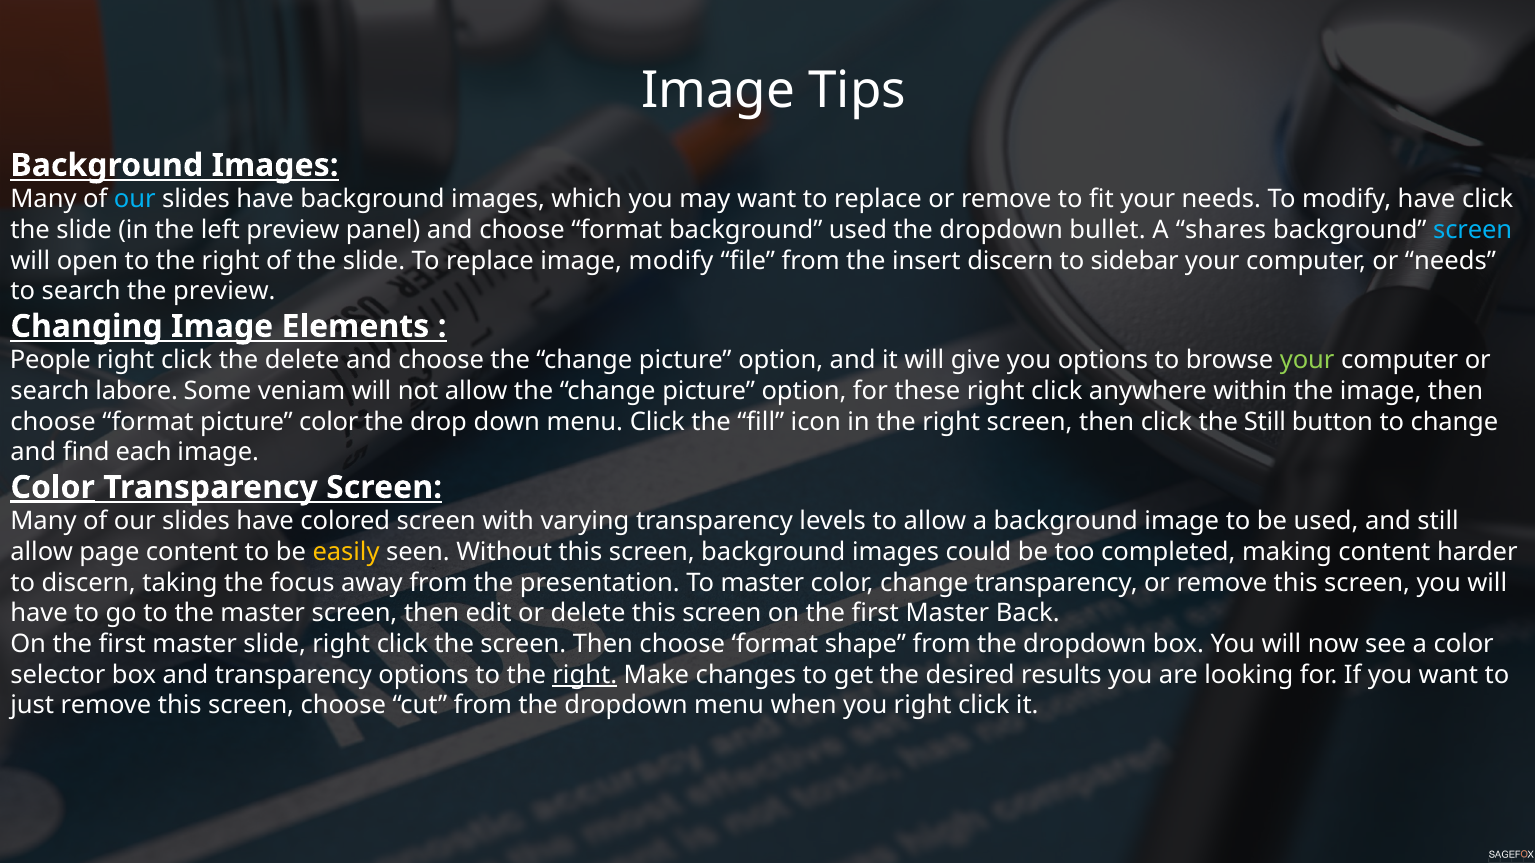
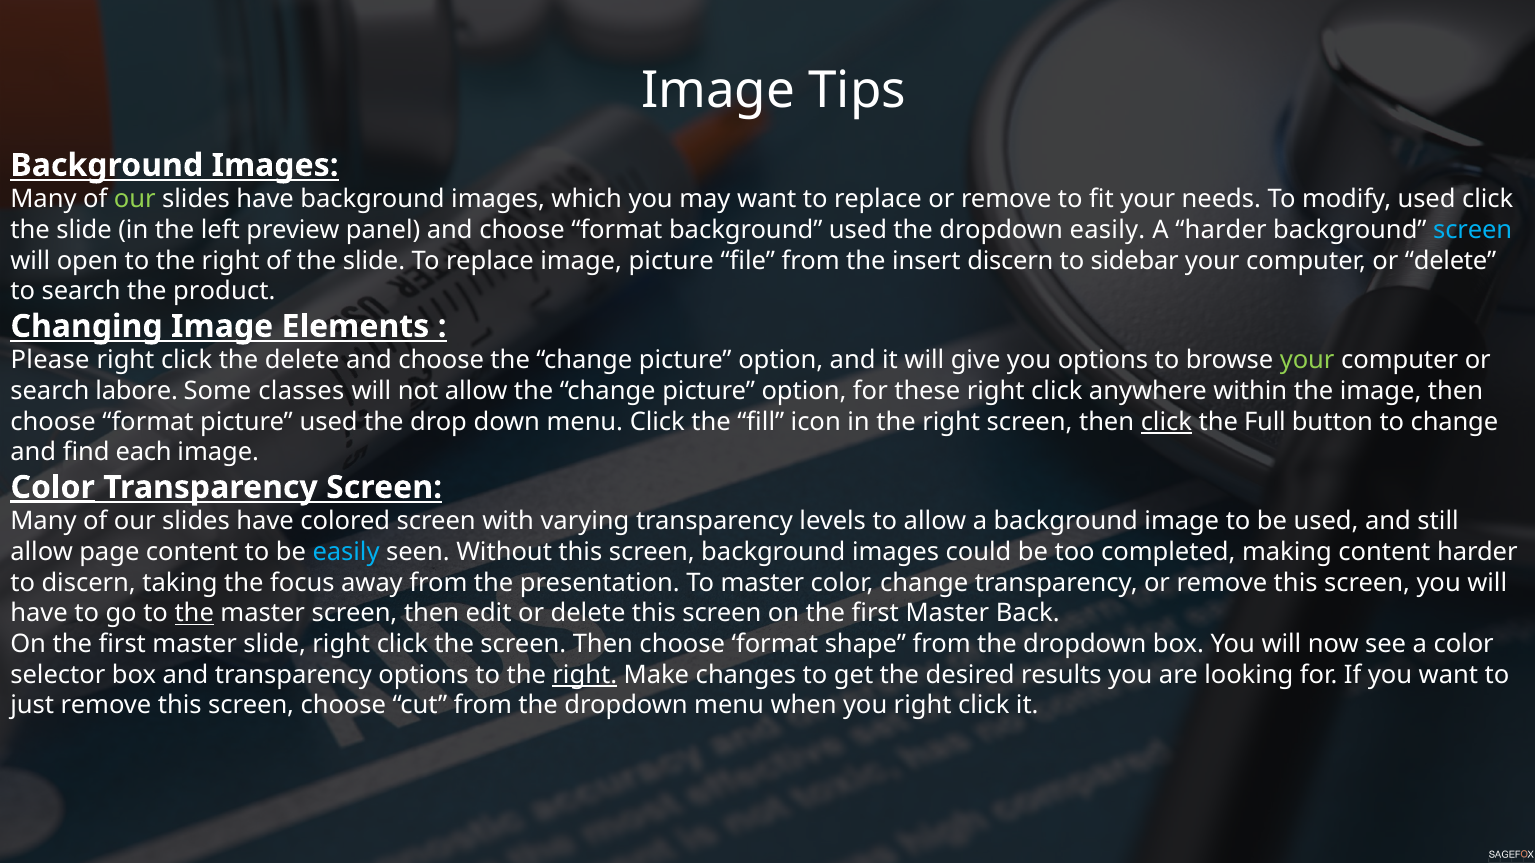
our at (135, 199) colour: light blue -> light green
modify have: have -> used
dropdown bullet: bullet -> easily
A shares: shares -> harder
image modify: modify -> picture
computer or needs: needs -> delete
the preview: preview -> product
People: People -> Please
veniam: veniam -> classes
picture color: color -> used
click at (1166, 422) underline: none -> present
the Still: Still -> Full
easily at (346, 552) colour: yellow -> light blue
the at (194, 614) underline: none -> present
